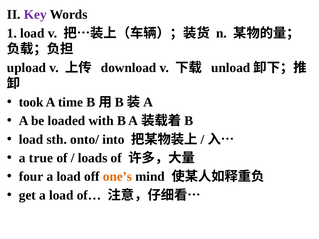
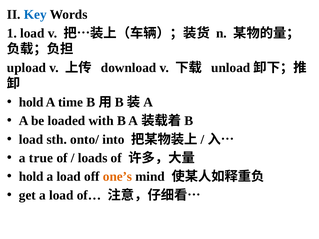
Key colour: purple -> blue
took at (31, 102): took -> hold
four at (31, 177): four -> hold
